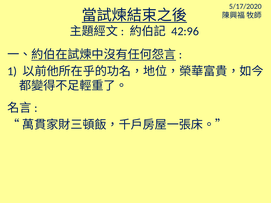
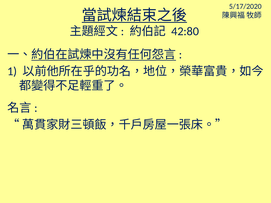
42:96: 42:96 -> 42:80
